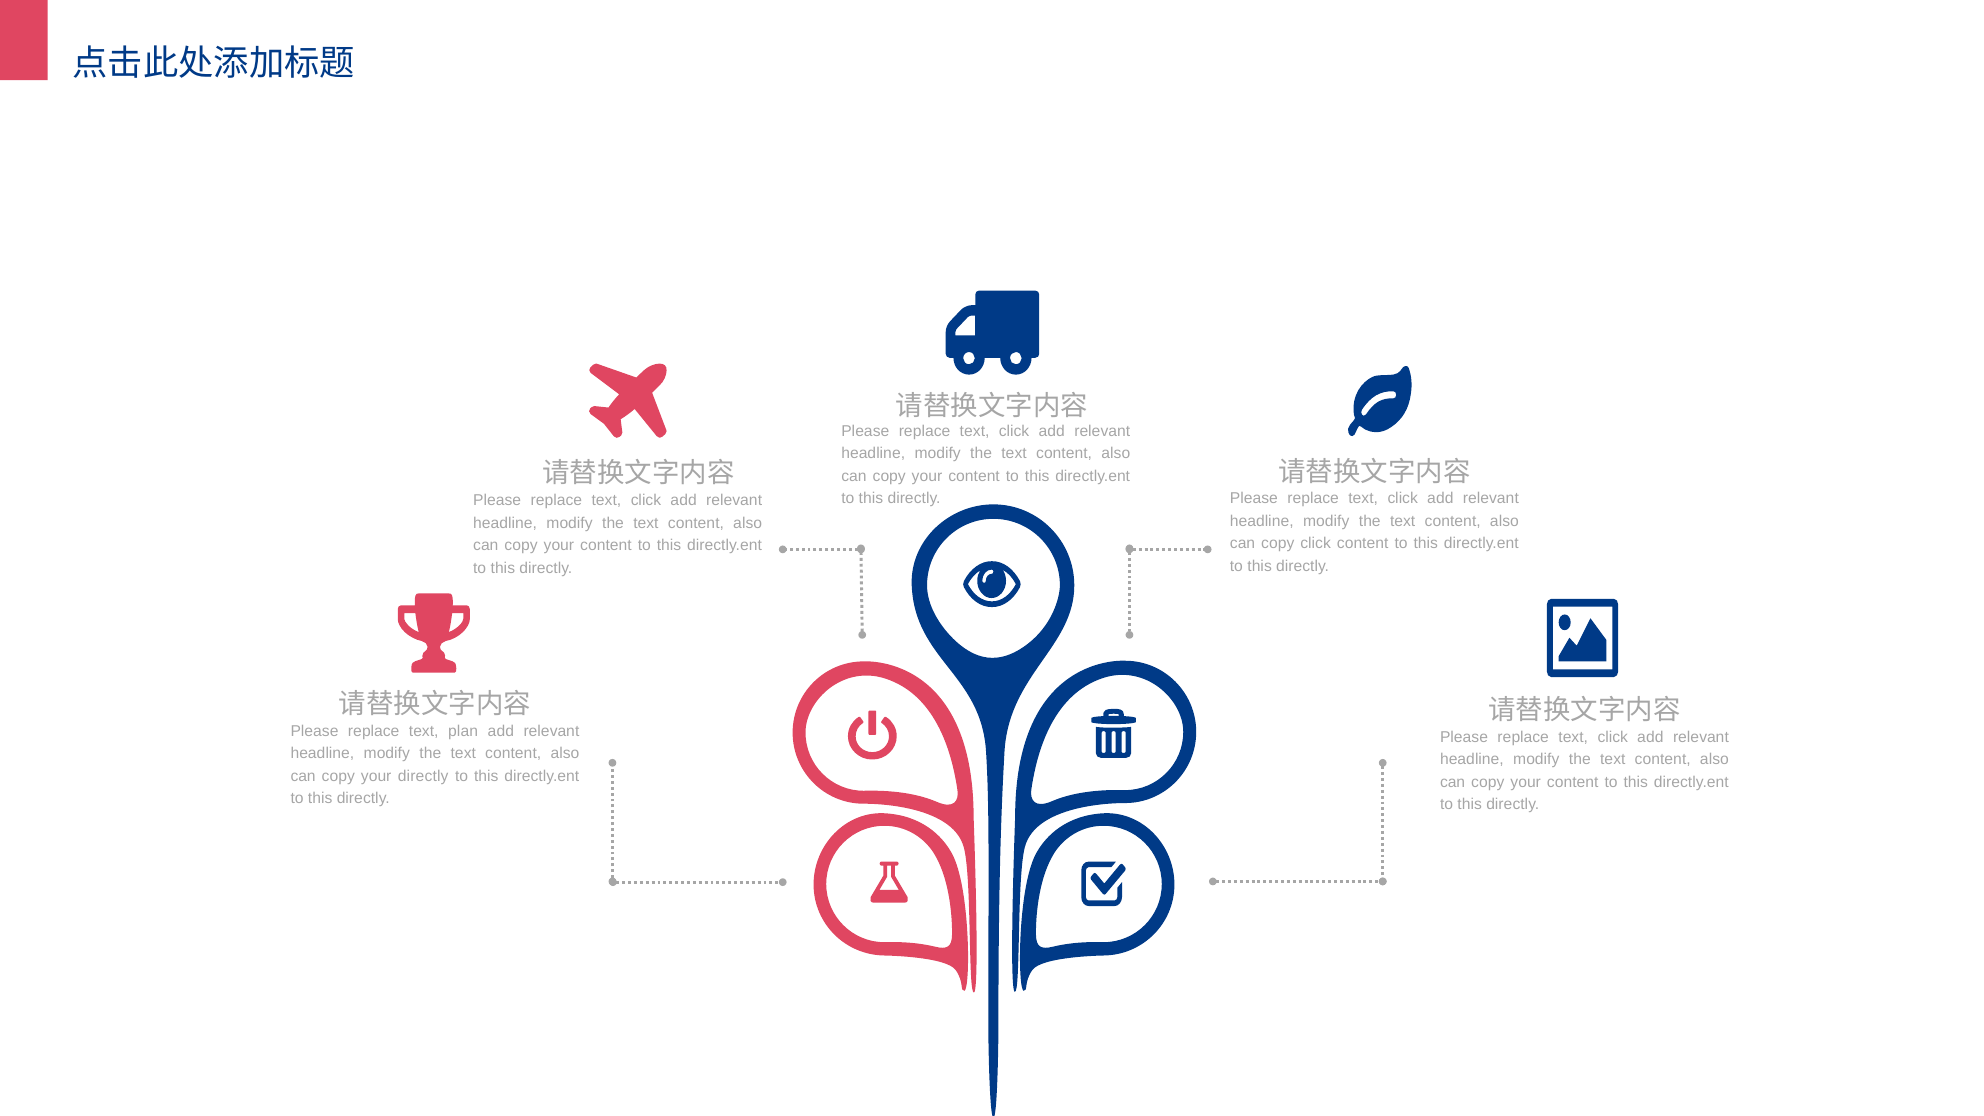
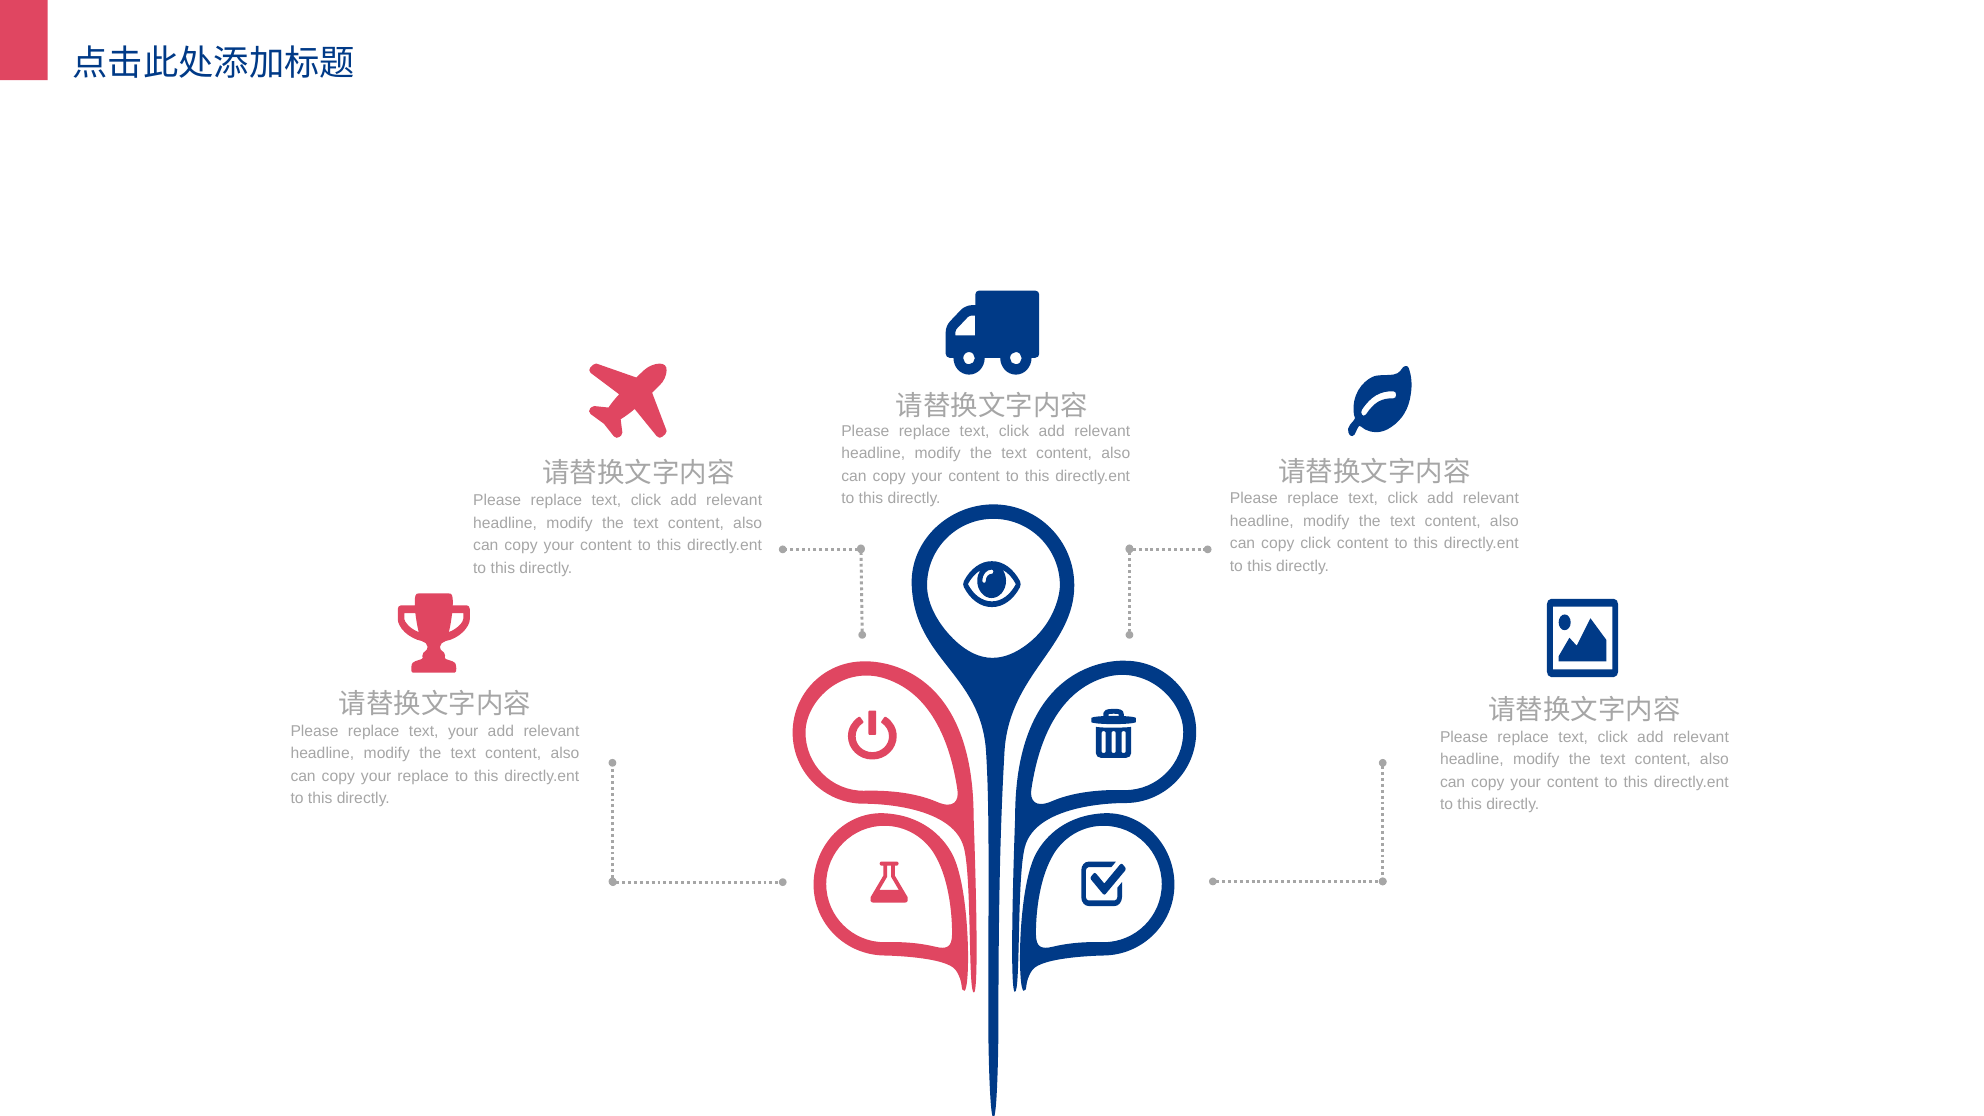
text plan: plan -> your
your directly: directly -> replace
